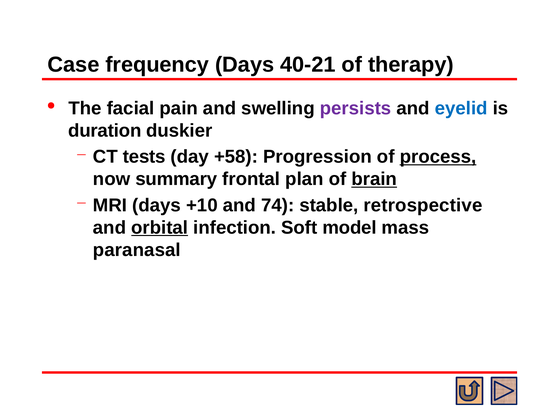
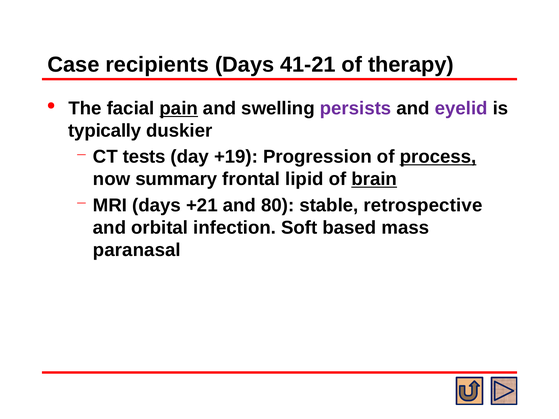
frequency: frequency -> recipients
40-21: 40-21 -> 41-21
pain underline: none -> present
eyelid colour: blue -> purple
duration: duration -> typically
+58: +58 -> +19
plan: plan -> lipid
+10: +10 -> +21
74: 74 -> 80
orbital underline: present -> none
model: model -> based
